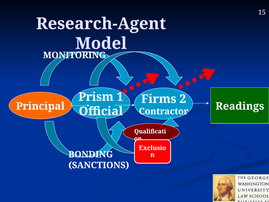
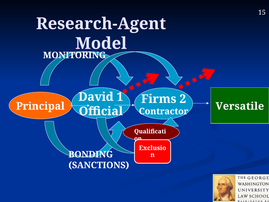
Prism: Prism -> David
Readings: Readings -> Versatile
